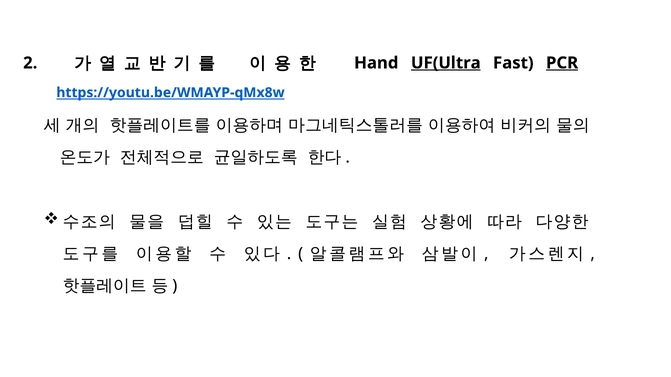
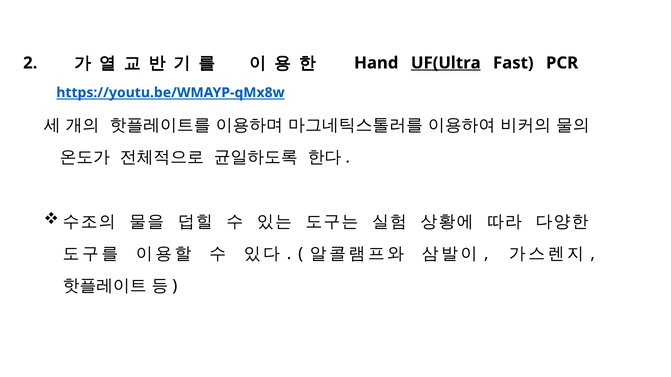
PCR underline: present -> none
